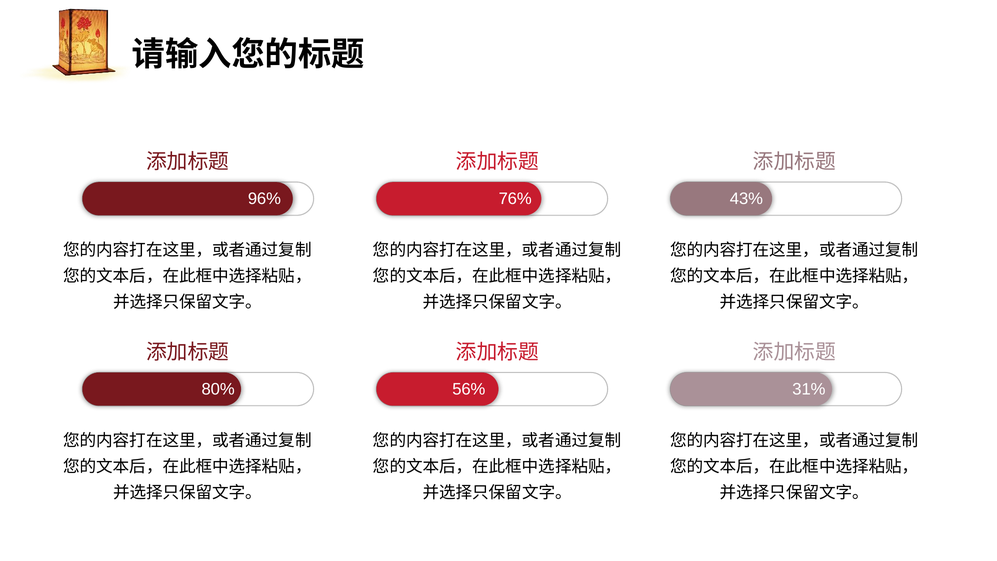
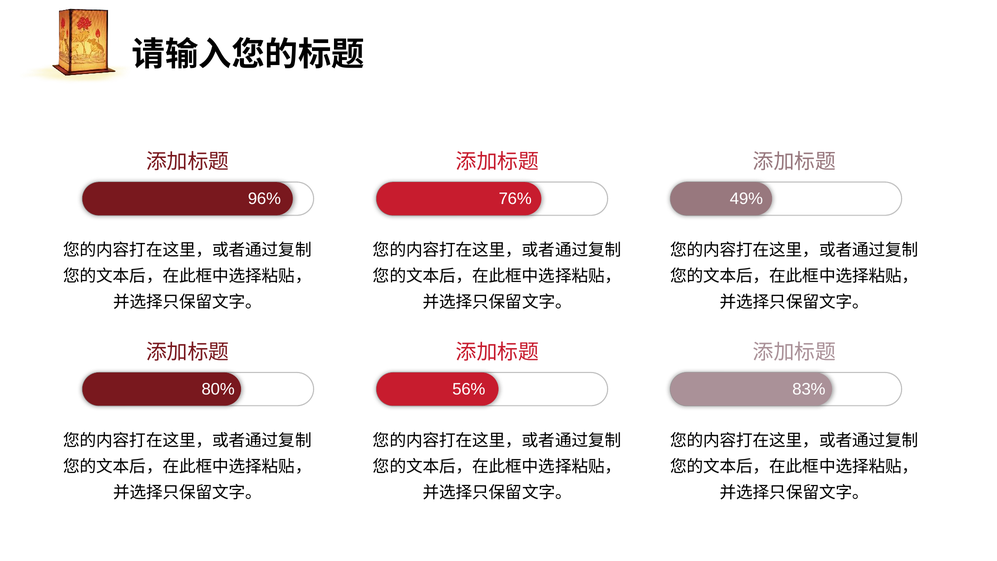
43%: 43% -> 49%
31%: 31% -> 83%
